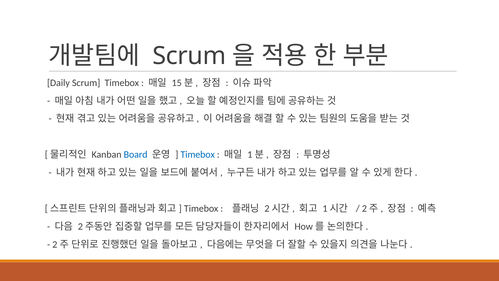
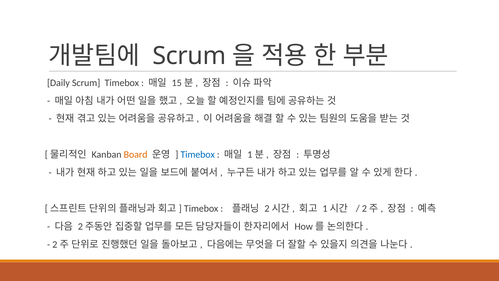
Board colour: blue -> orange
